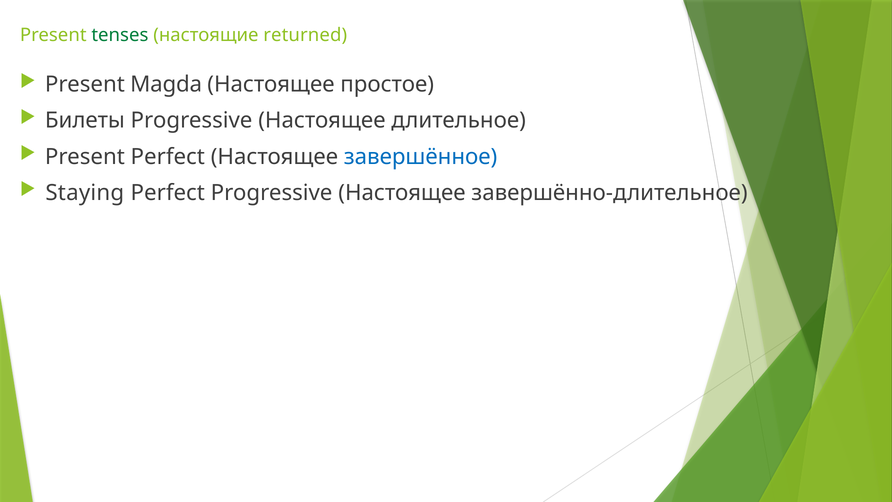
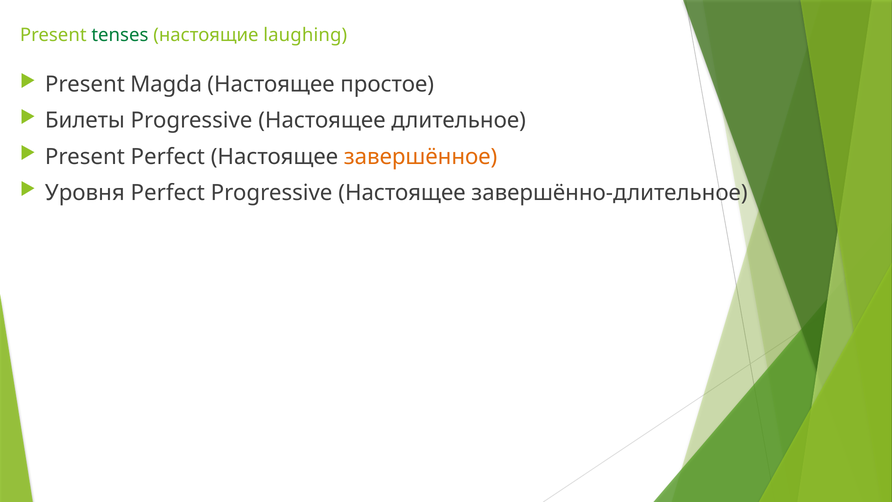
returned: returned -> laughing
завершённое colour: blue -> orange
Staying: Staying -> Уровня
